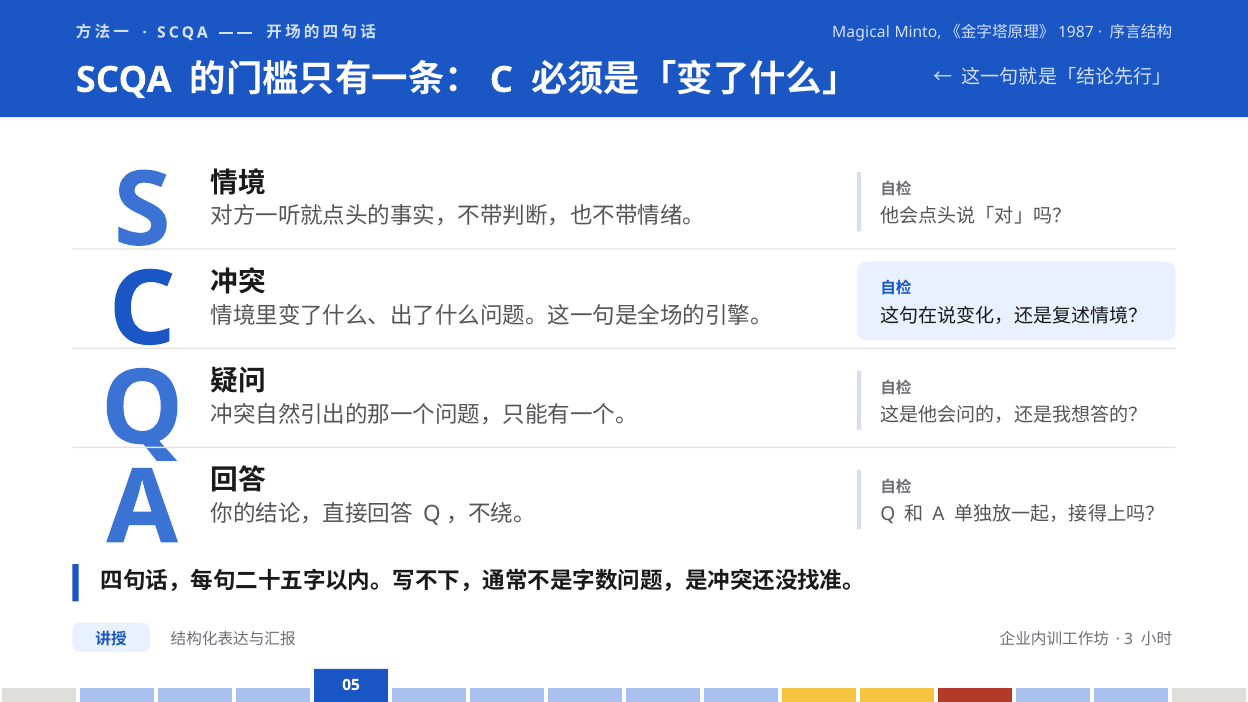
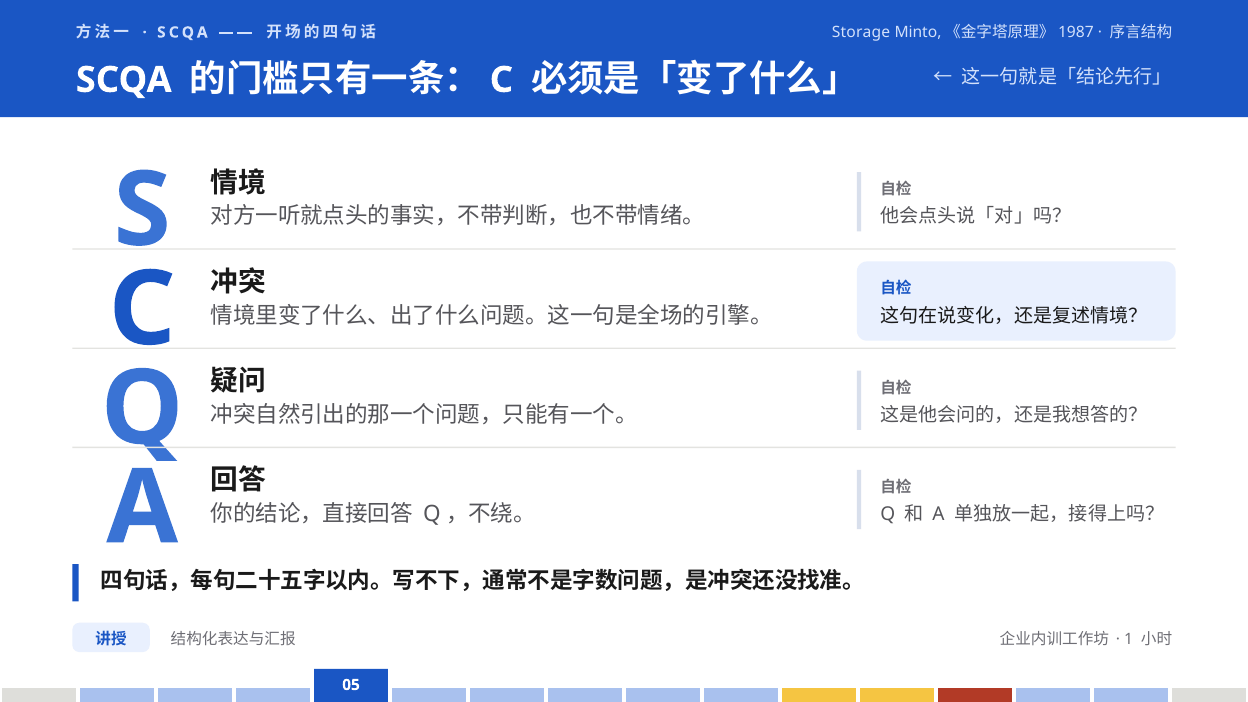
Magical: Magical -> Storage
3: 3 -> 1
